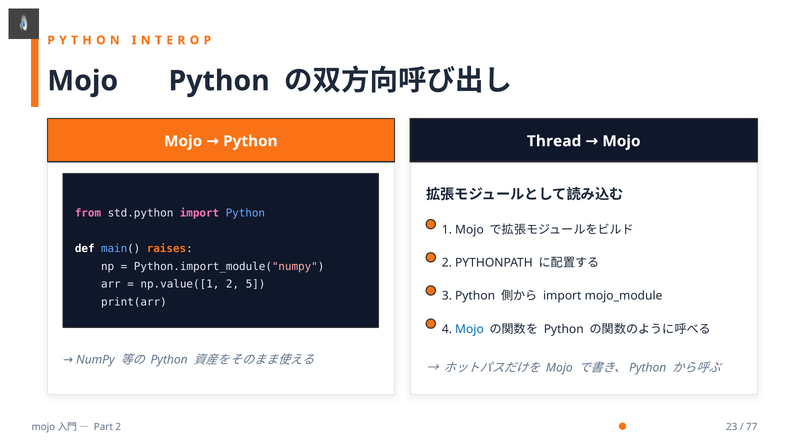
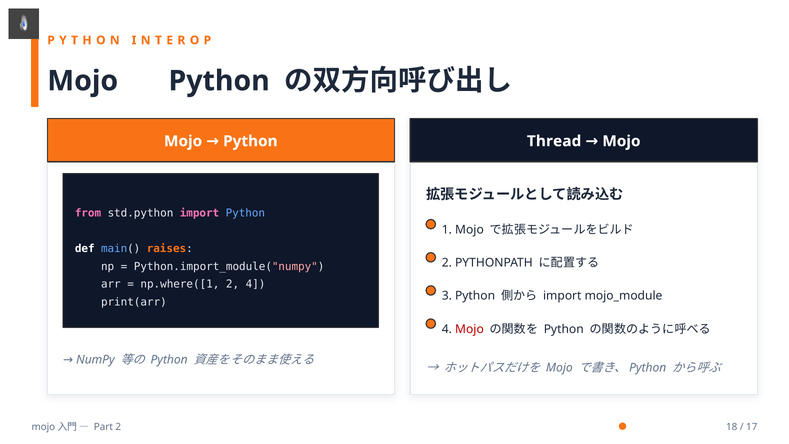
np.value([1: np.value([1 -> np.where([1
2 5: 5 -> 4
Mojo at (469, 329) colour: blue -> red
23: 23 -> 18
77: 77 -> 17
